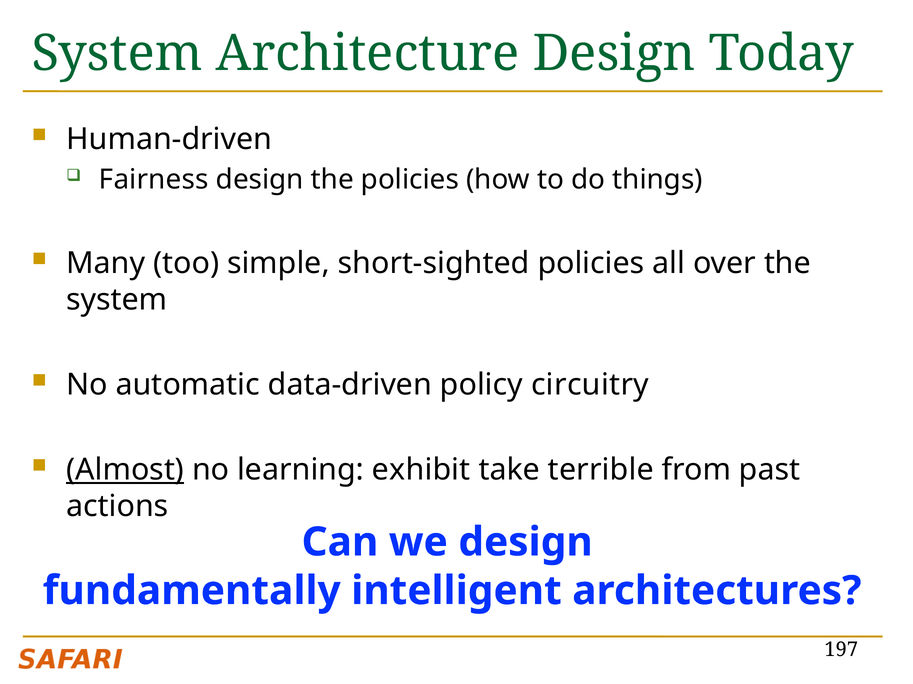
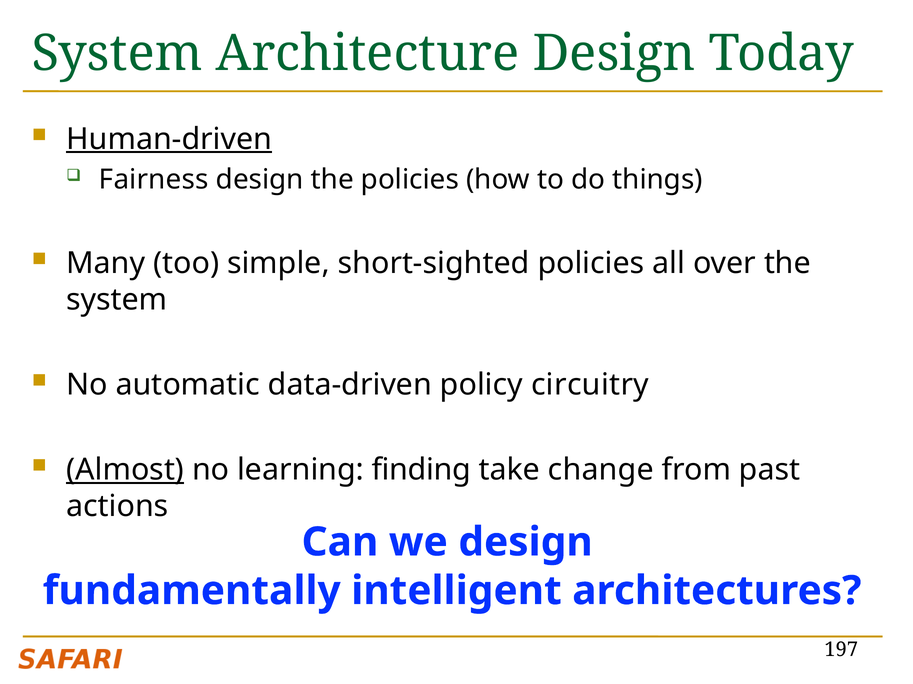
Human-driven underline: none -> present
exhibit: exhibit -> finding
terrible: terrible -> change
